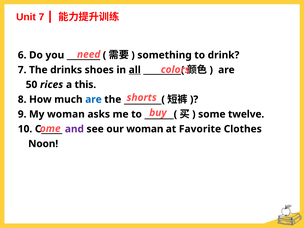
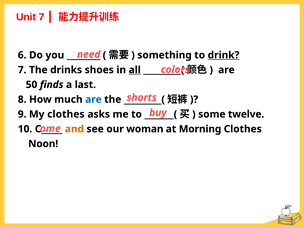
drink underline: none -> present
rices: rices -> finds
this: this -> last
My woman: woman -> clothes
and colour: purple -> orange
Favorite: Favorite -> Morning
